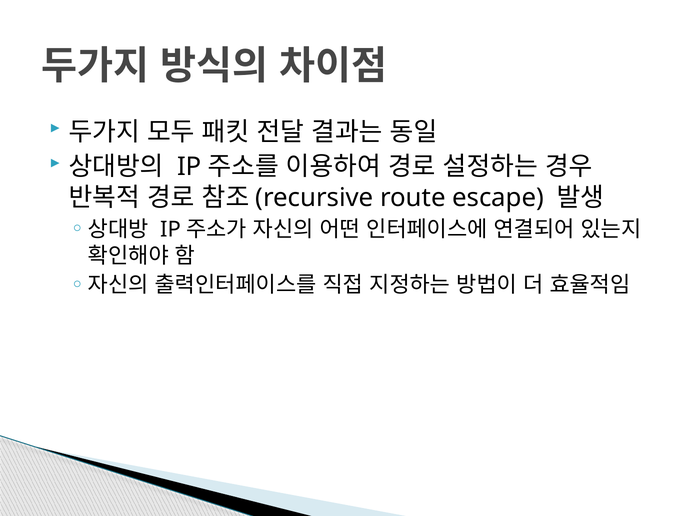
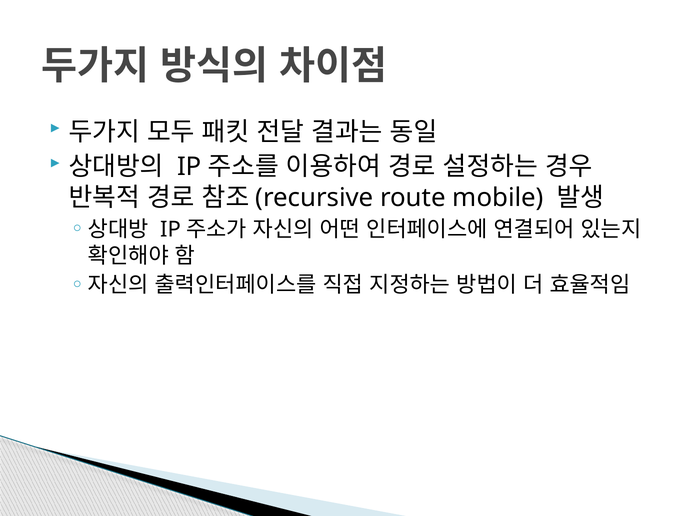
escape: escape -> mobile
